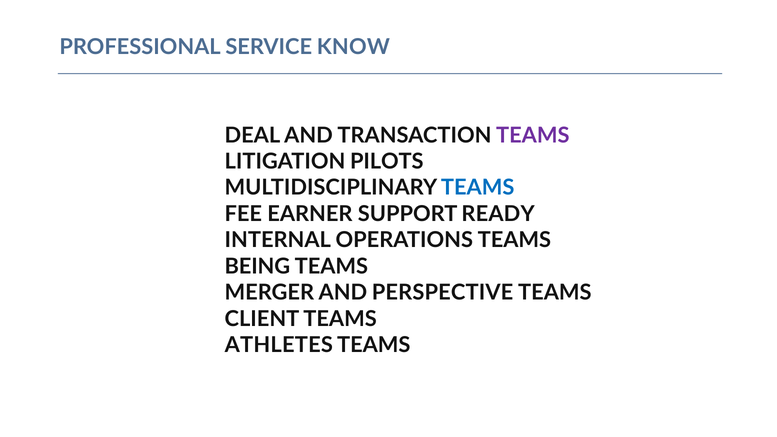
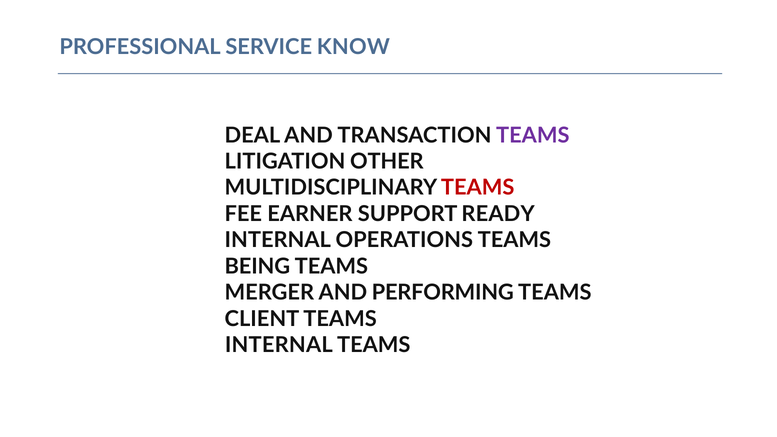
PILOTS: PILOTS -> OTHER
TEAMS at (478, 188) colour: blue -> red
PERSPECTIVE: PERSPECTIVE -> PERFORMING
ATHLETES at (279, 345): ATHLETES -> INTERNAL
